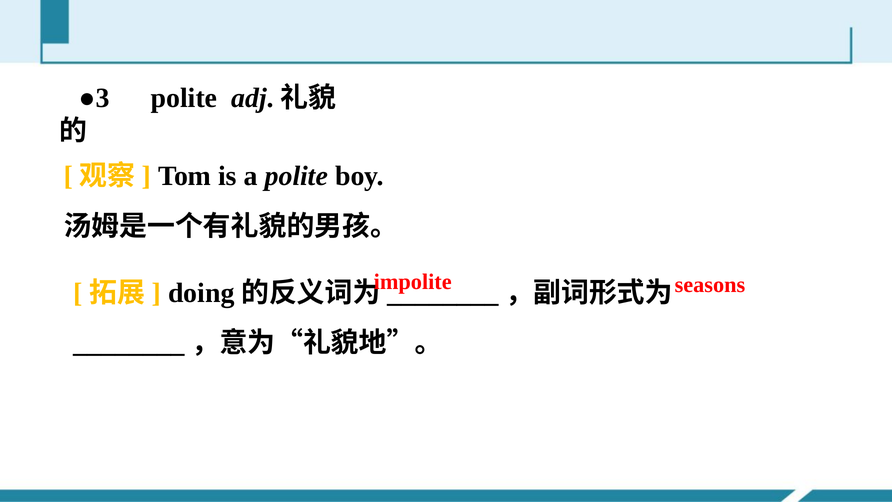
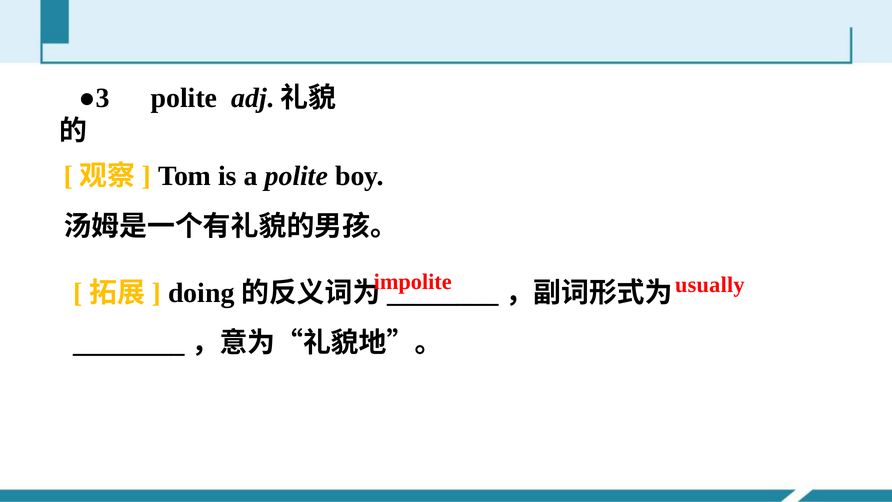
seasons: seasons -> usually
